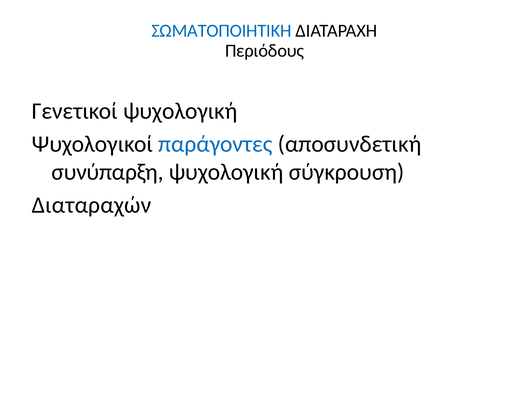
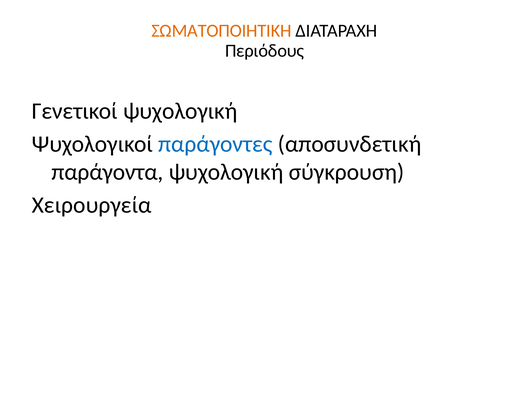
ΣΩΜΑΤΟΠΟΙΗΤΙΚΗ colour: blue -> orange
συνύπαρξη: συνύπαρξη -> παράγοντα
Διαταραχών: Διαταραχών -> Χειρουργεία
